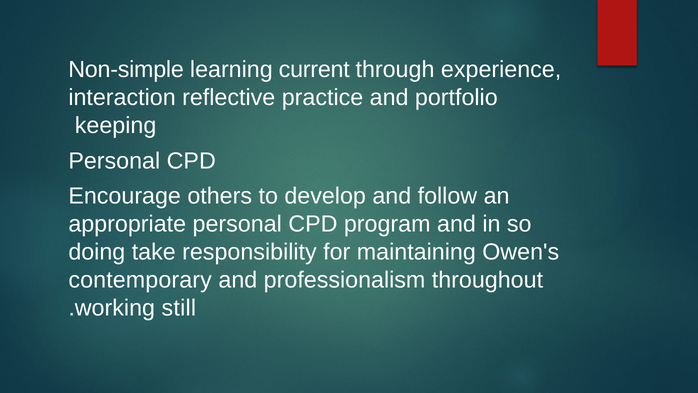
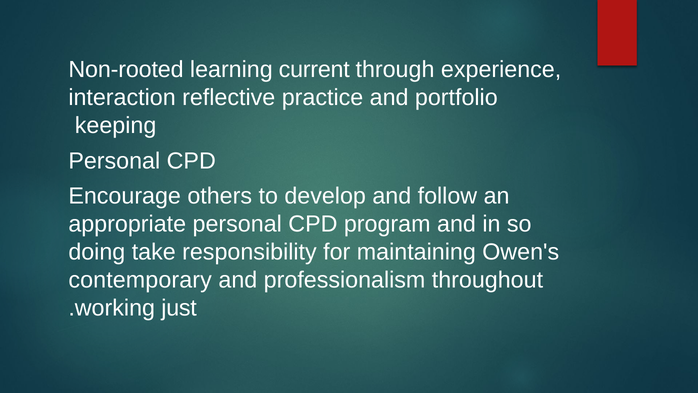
Non-simple: Non-simple -> Non-rooted
still: still -> just
